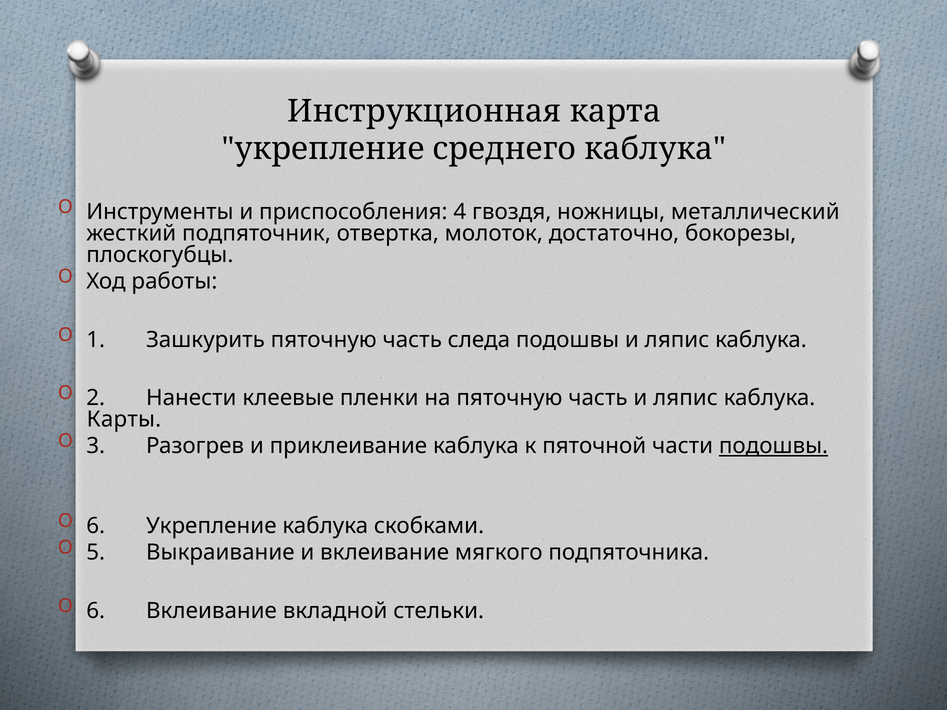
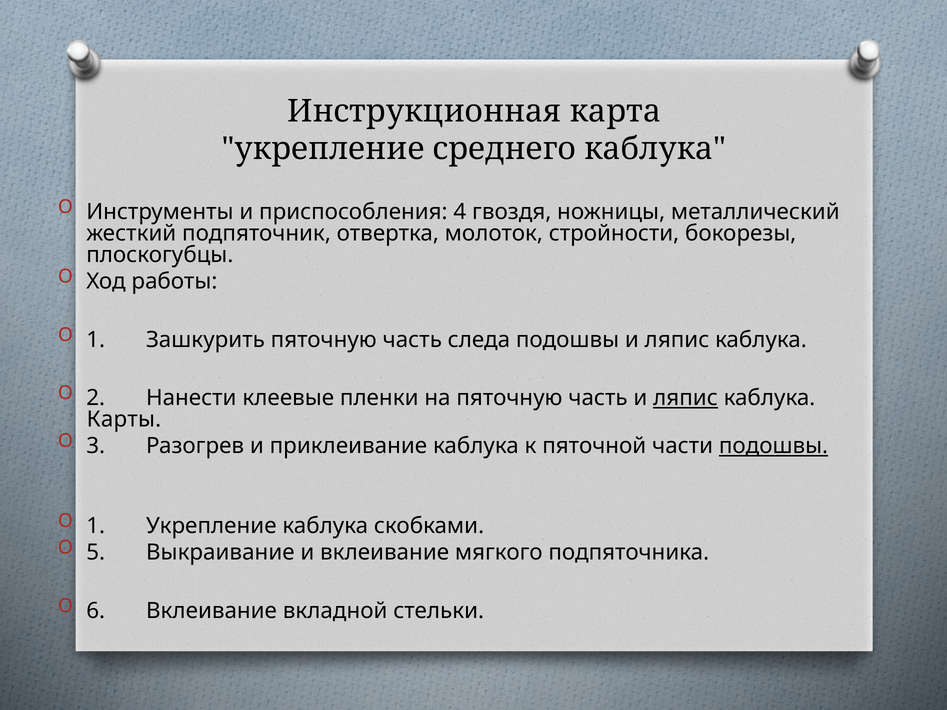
достаточно: достаточно -> стройности
ляпис at (685, 398) underline: none -> present
6 at (96, 526): 6 -> 1
